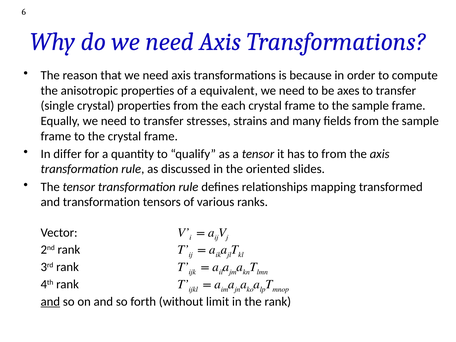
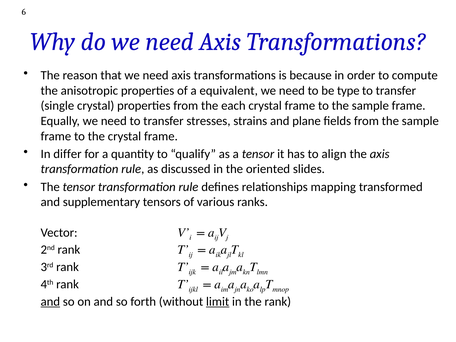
axes: axes -> type
many: many -> plane
to from: from -> align
and transformation: transformation -> supplementary
limit underline: none -> present
